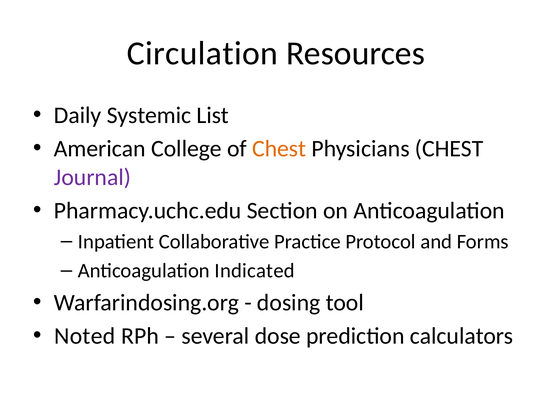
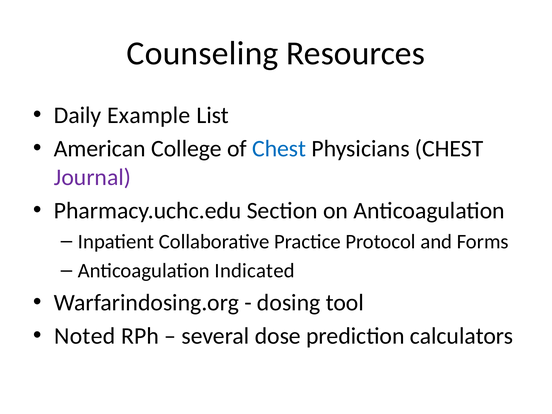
Circulation: Circulation -> Counseling
Systemic: Systemic -> Example
Chest at (279, 149) colour: orange -> blue
